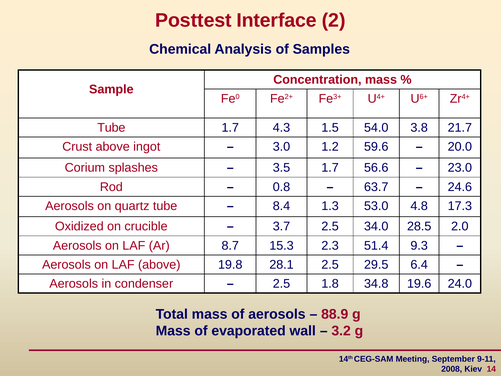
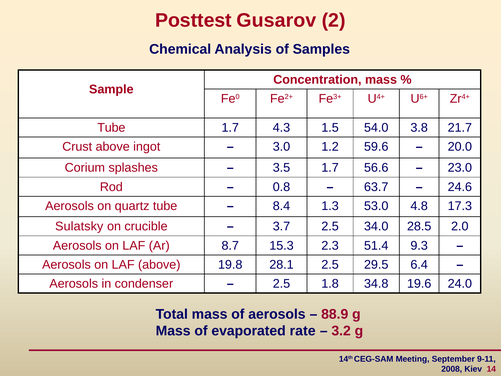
Interface: Interface -> Gusarov
Oxidized: Oxidized -> Sulatsky
wall: wall -> rate
